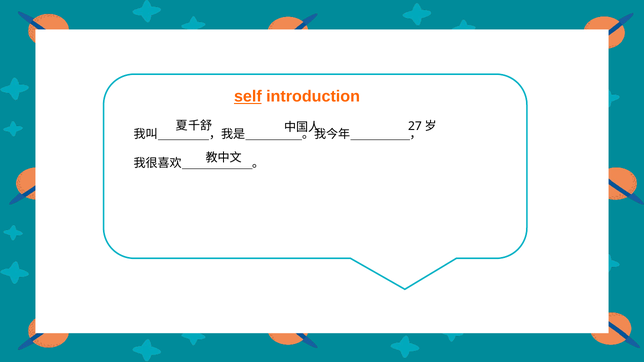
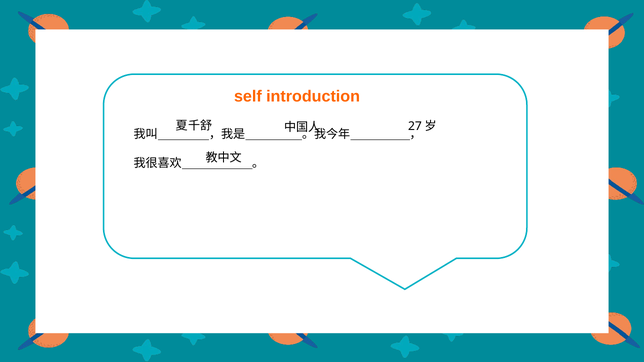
self underline: present -> none
